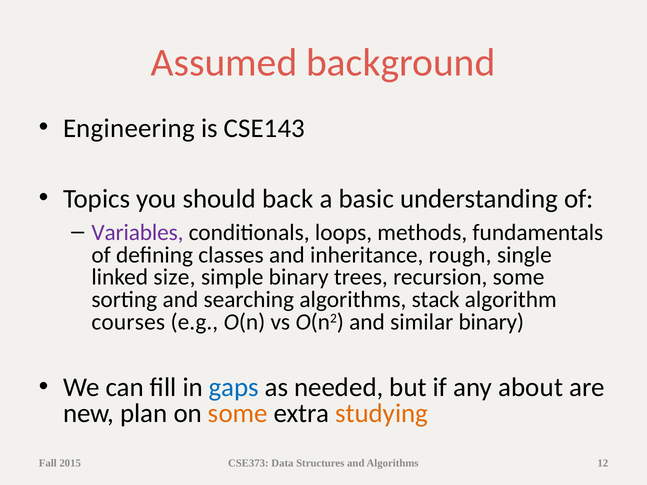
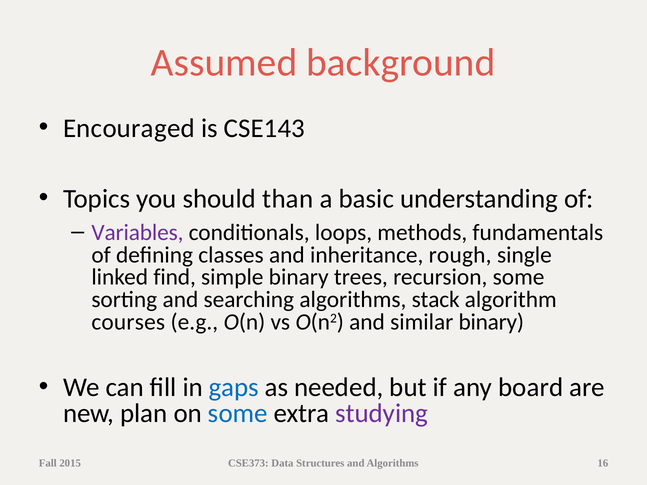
Engineering: Engineering -> Encouraged
back: back -> than
size: size -> find
about: about -> board
some at (238, 413) colour: orange -> blue
studying colour: orange -> purple
12: 12 -> 16
